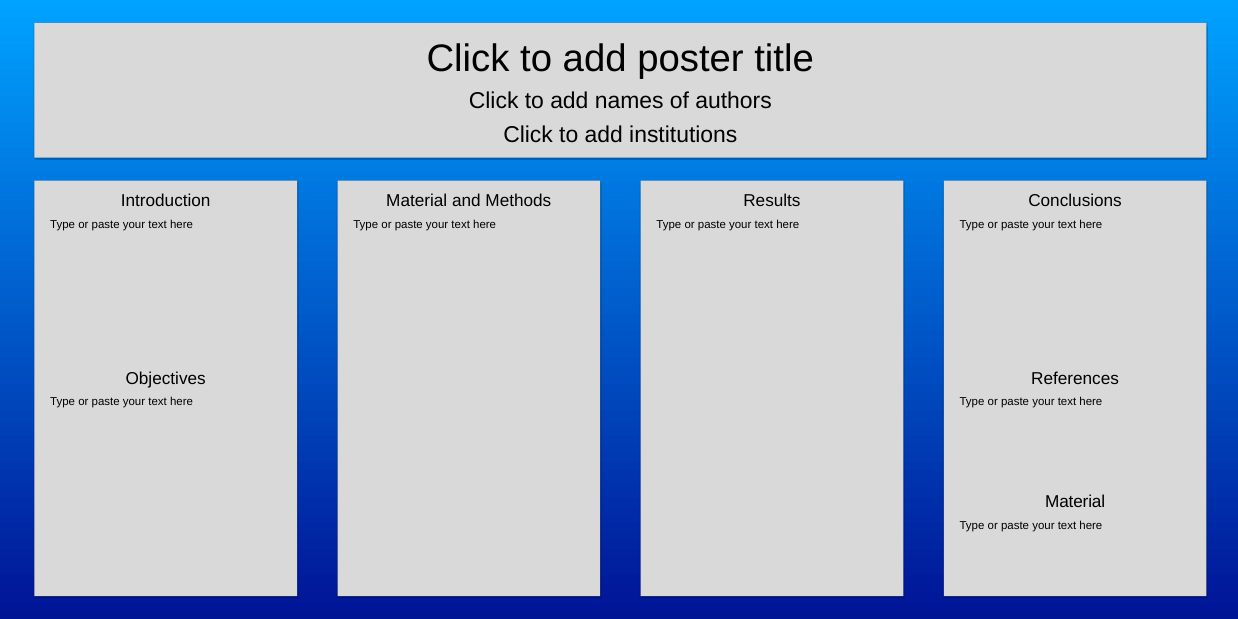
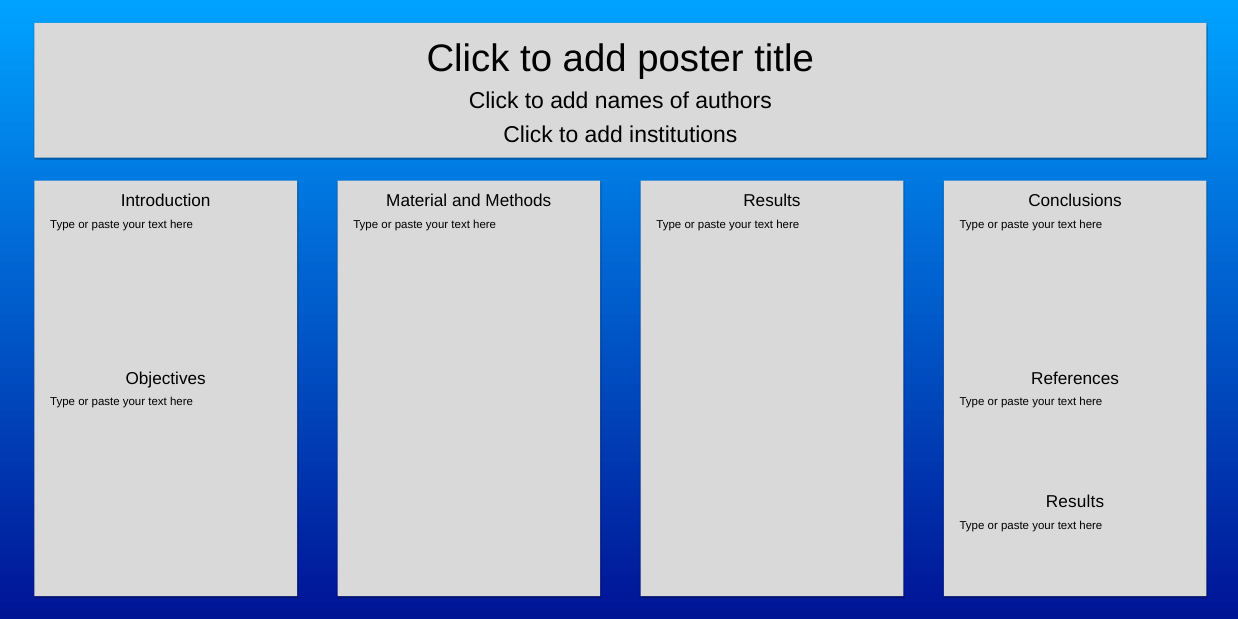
Material at (1075, 502): Material -> Results
